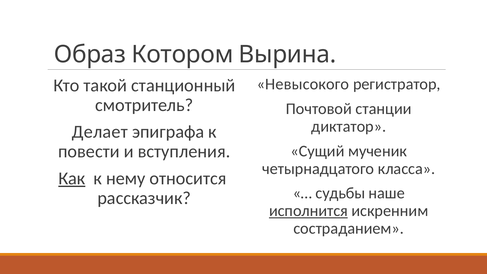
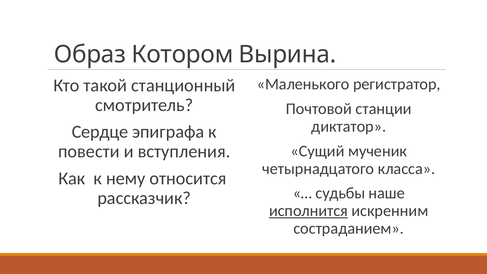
Невысокого: Невысокого -> Маленького
Делает: Делает -> Сердце
Как underline: present -> none
